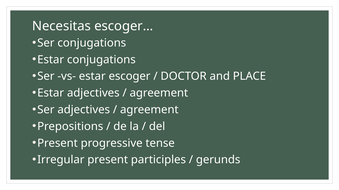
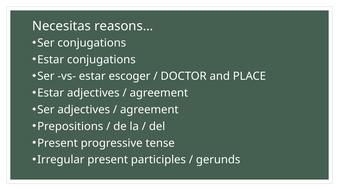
escoger…: escoger… -> reasons…
